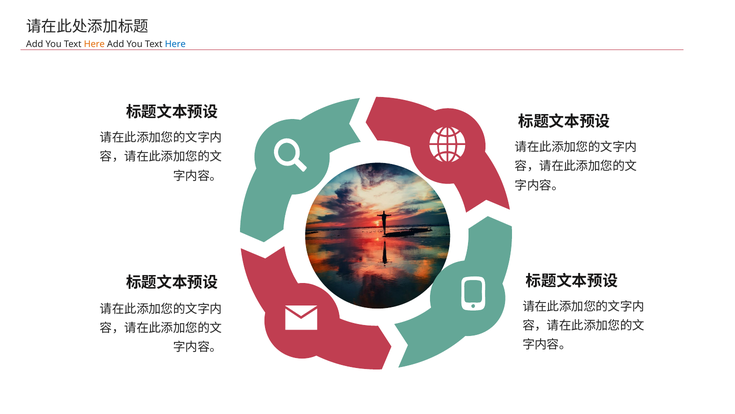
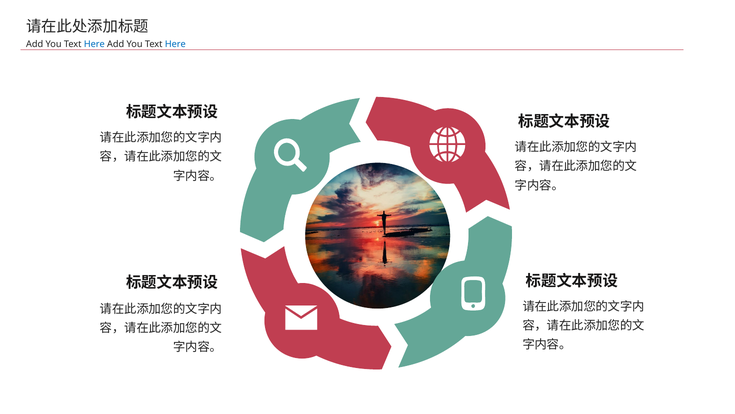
Here at (94, 44) colour: orange -> blue
